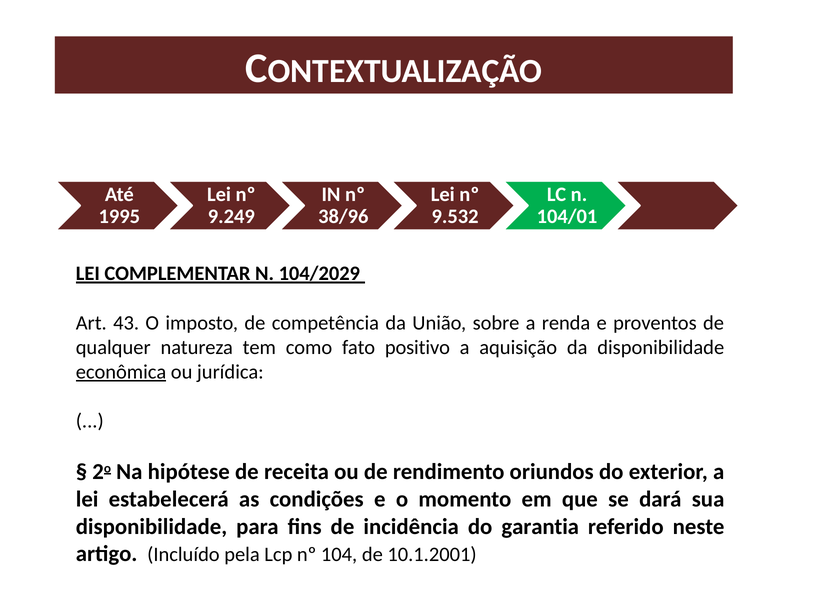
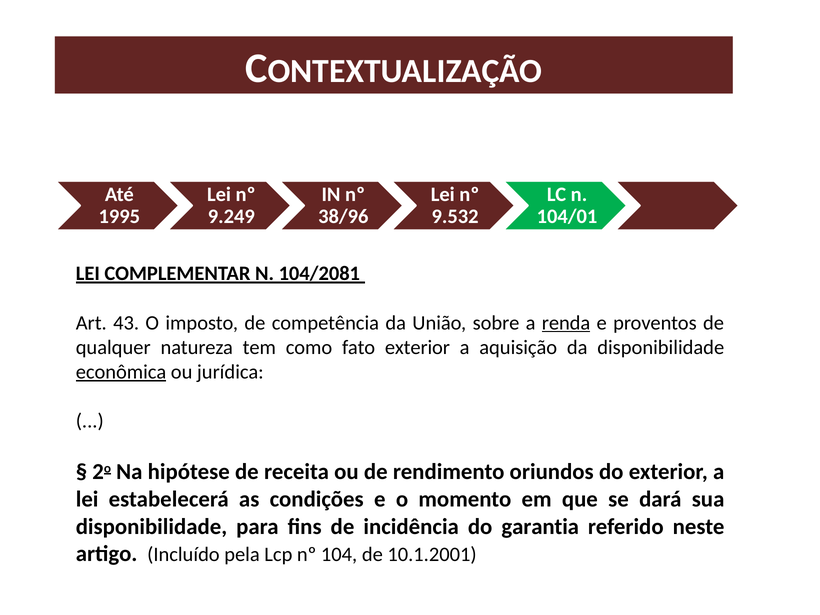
104/2029: 104/2029 -> 104/2081
renda underline: none -> present
fato positivo: positivo -> exterior
